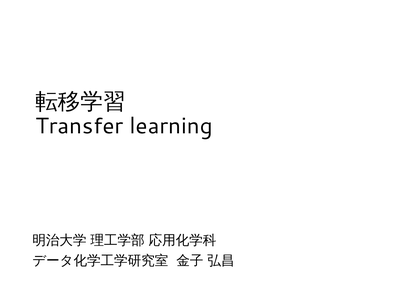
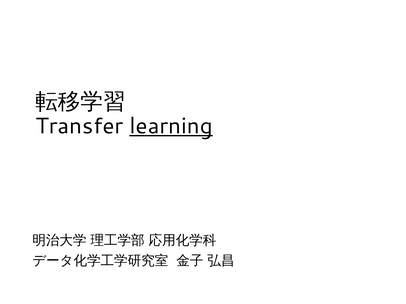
learning underline: none -> present
